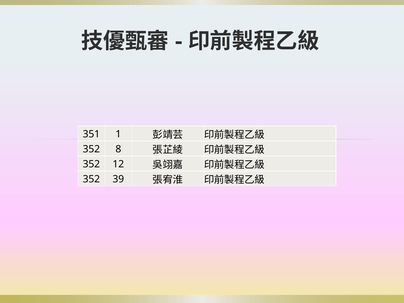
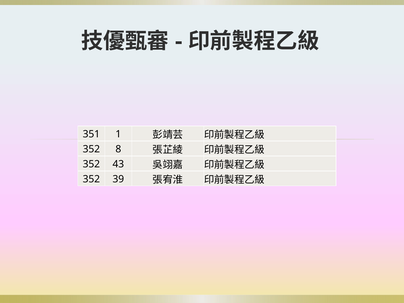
12: 12 -> 43
